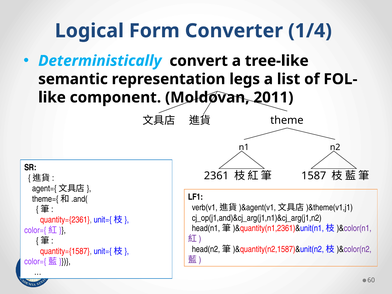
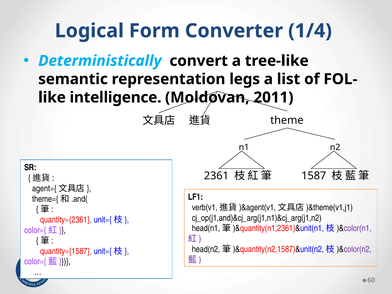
component: component -> intelligence
